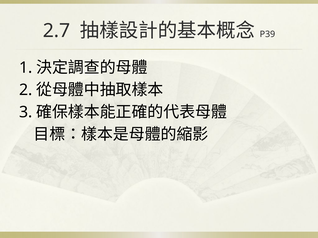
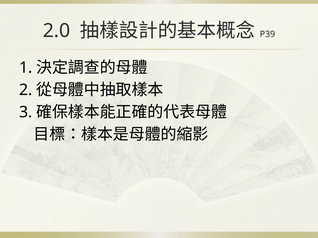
2.7: 2.7 -> 2.0
